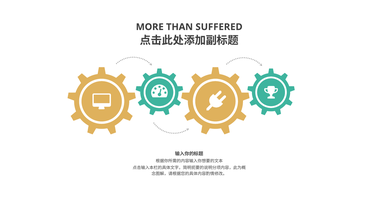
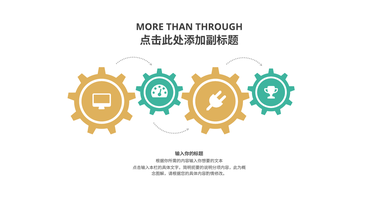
SUFFERED: SUFFERED -> THROUGH
